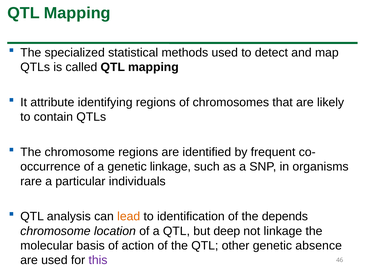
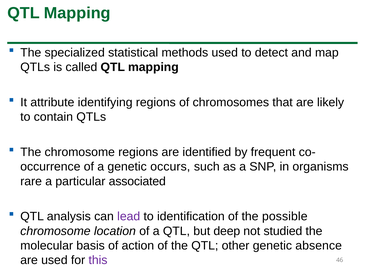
genetic linkage: linkage -> occurs
individuals: individuals -> associated
lead colour: orange -> purple
depends: depends -> possible
not linkage: linkage -> studied
